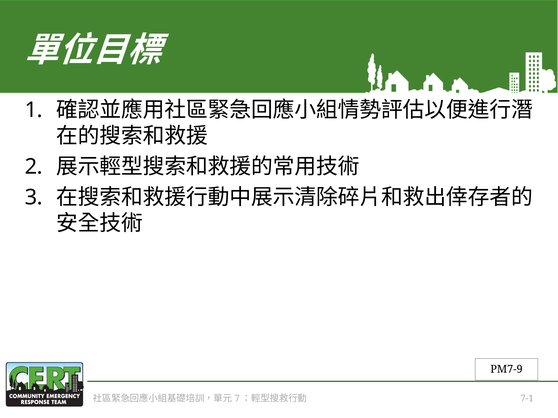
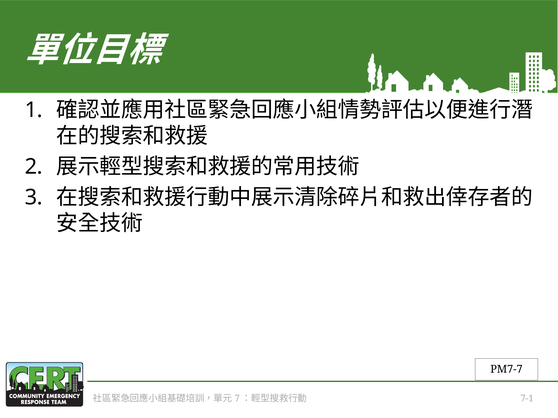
PM7-9: PM7-9 -> PM7-7
